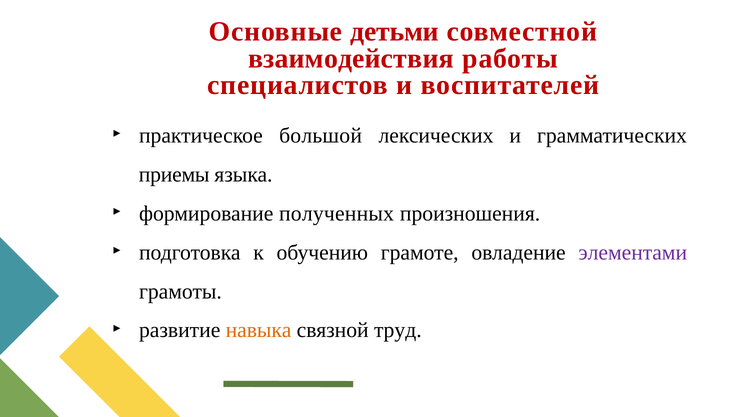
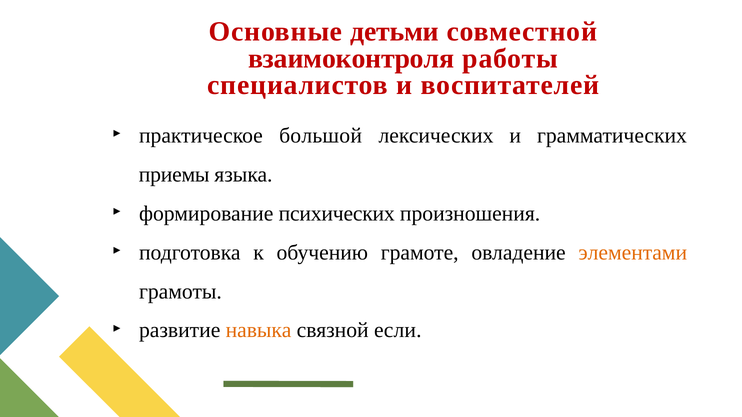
взаимодействия: взаимодействия -> взаимоконтроля
полученных: полученных -> психических
элементами colour: purple -> orange
труд: труд -> если
